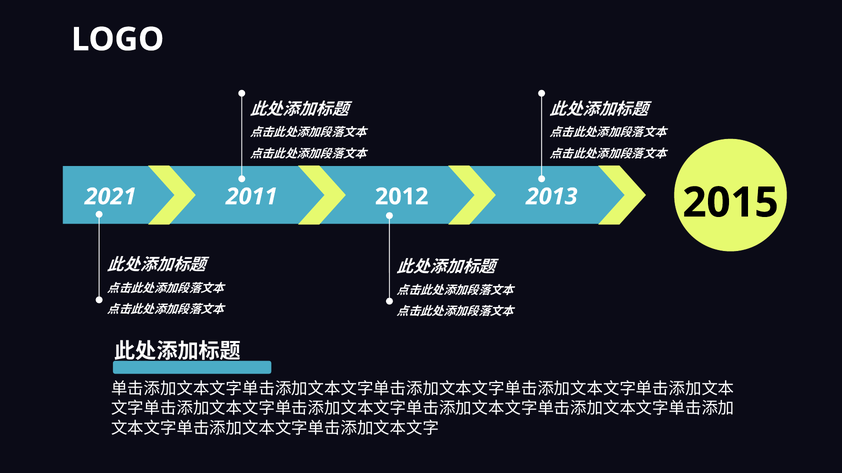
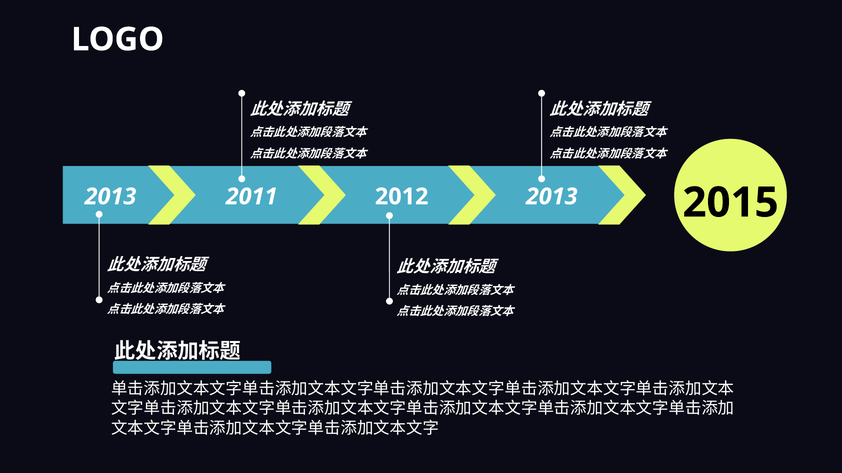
2021 at (110, 197): 2021 -> 2013
